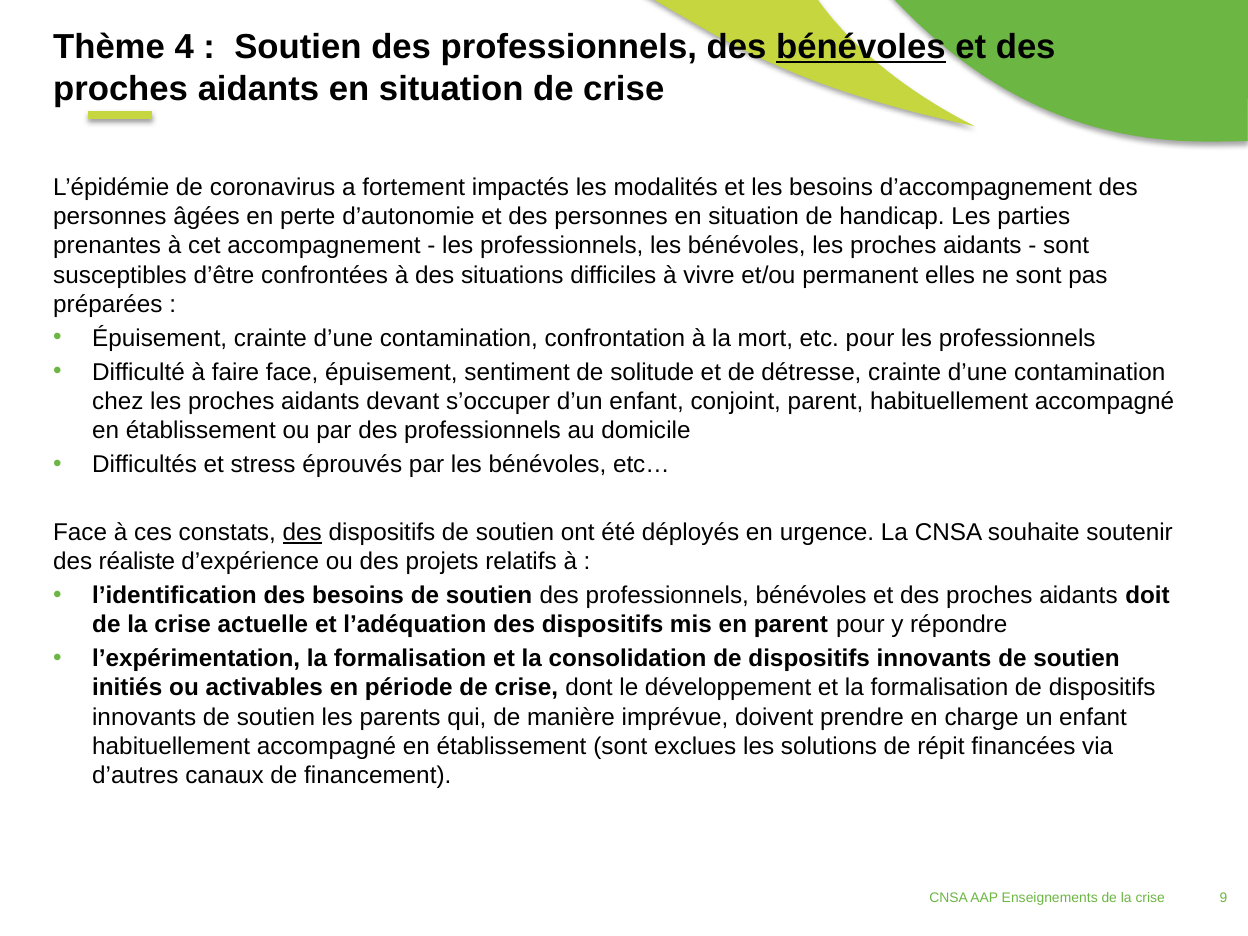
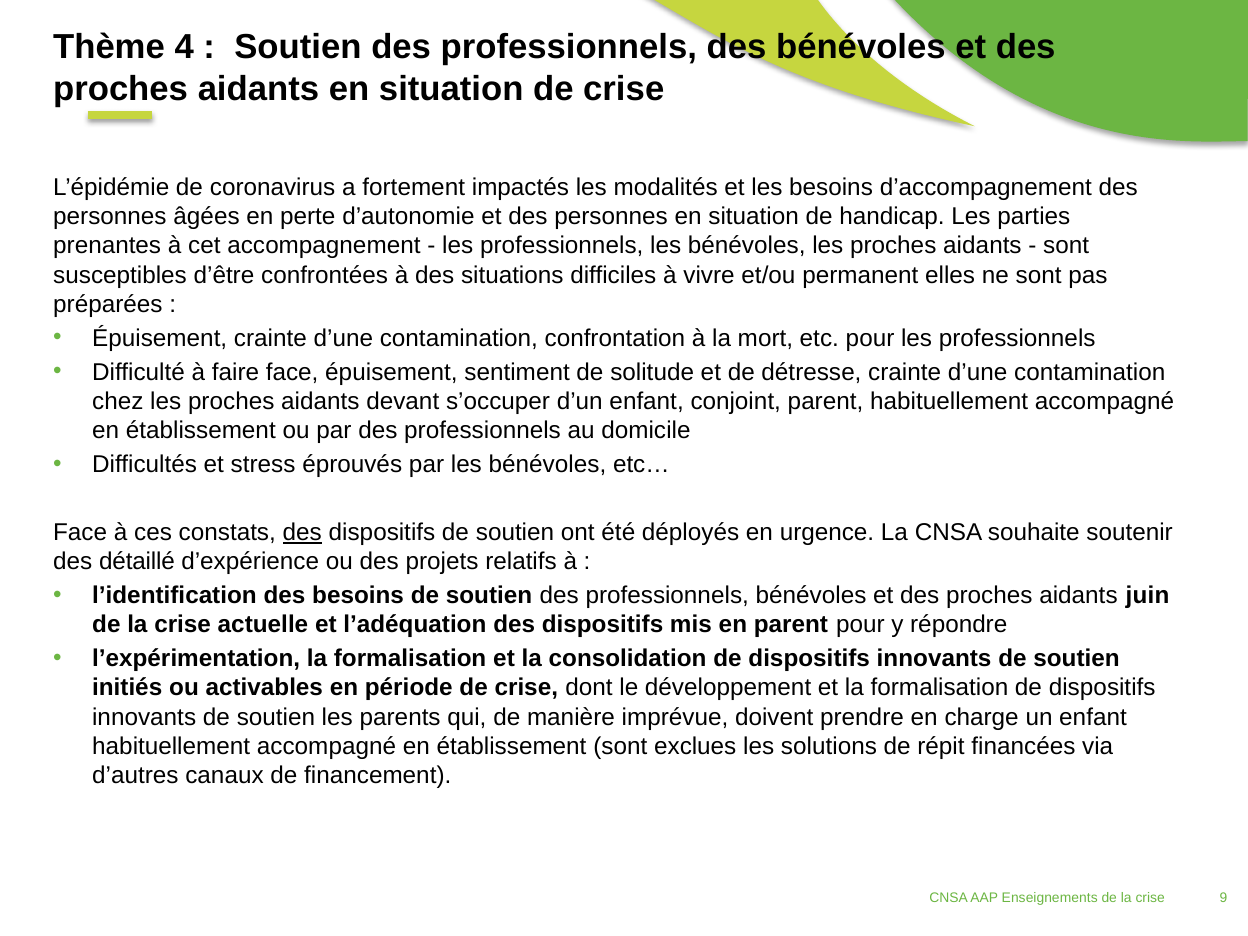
bénévoles at (861, 47) underline: present -> none
réaliste: réaliste -> détaillé
doit: doit -> juin
